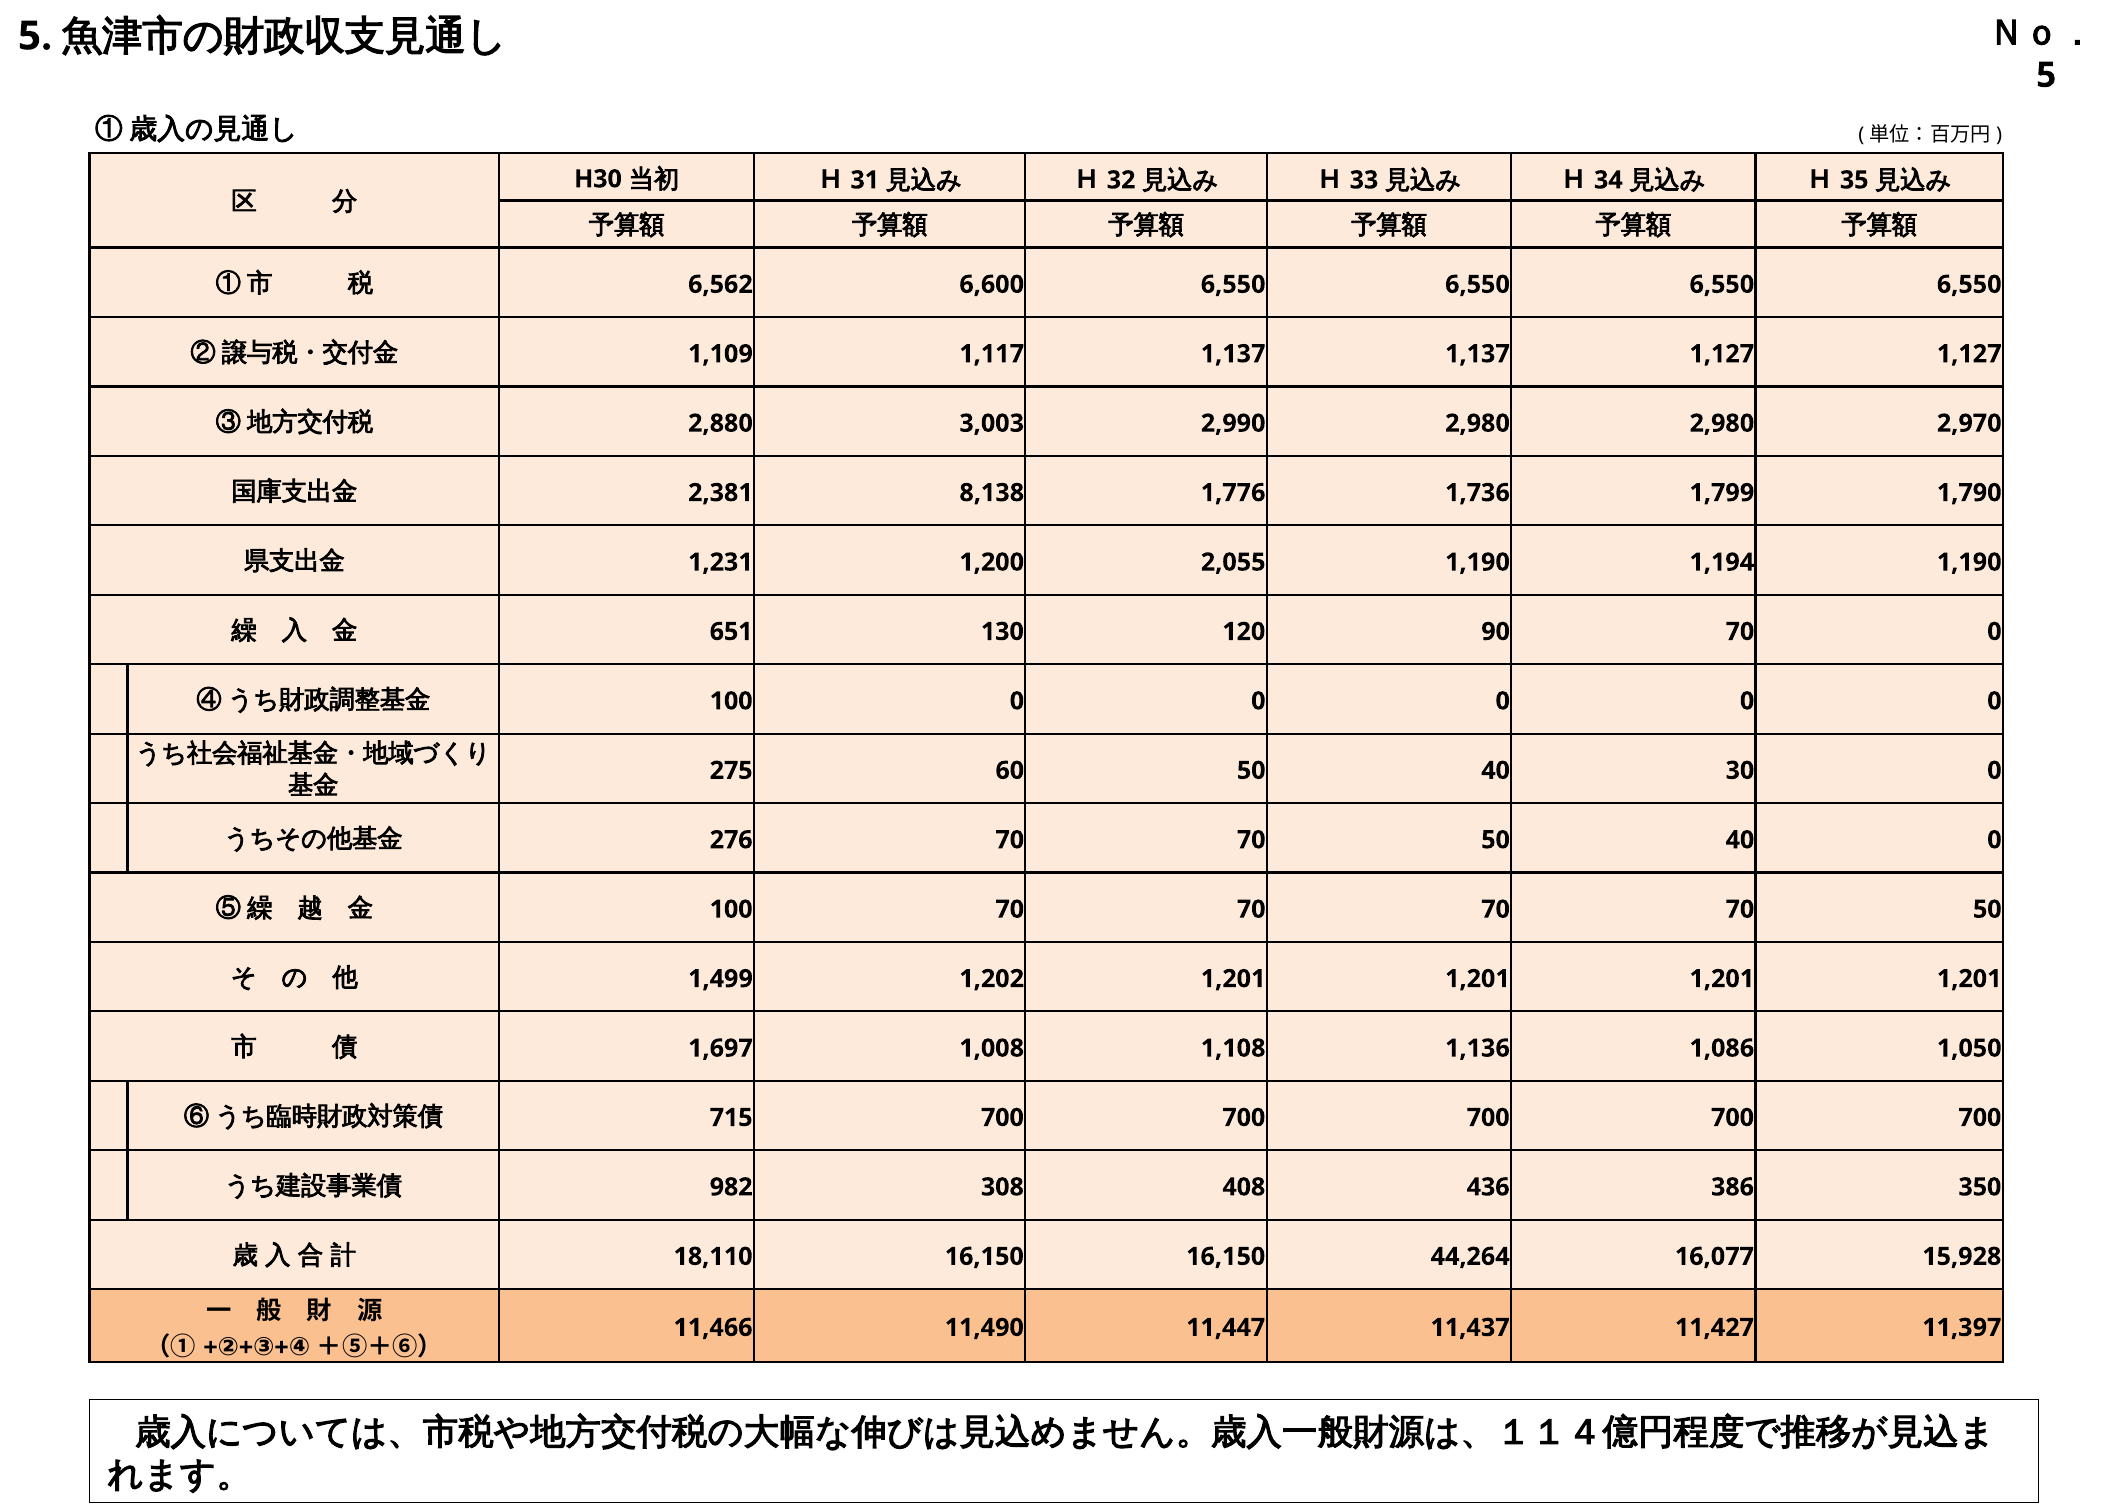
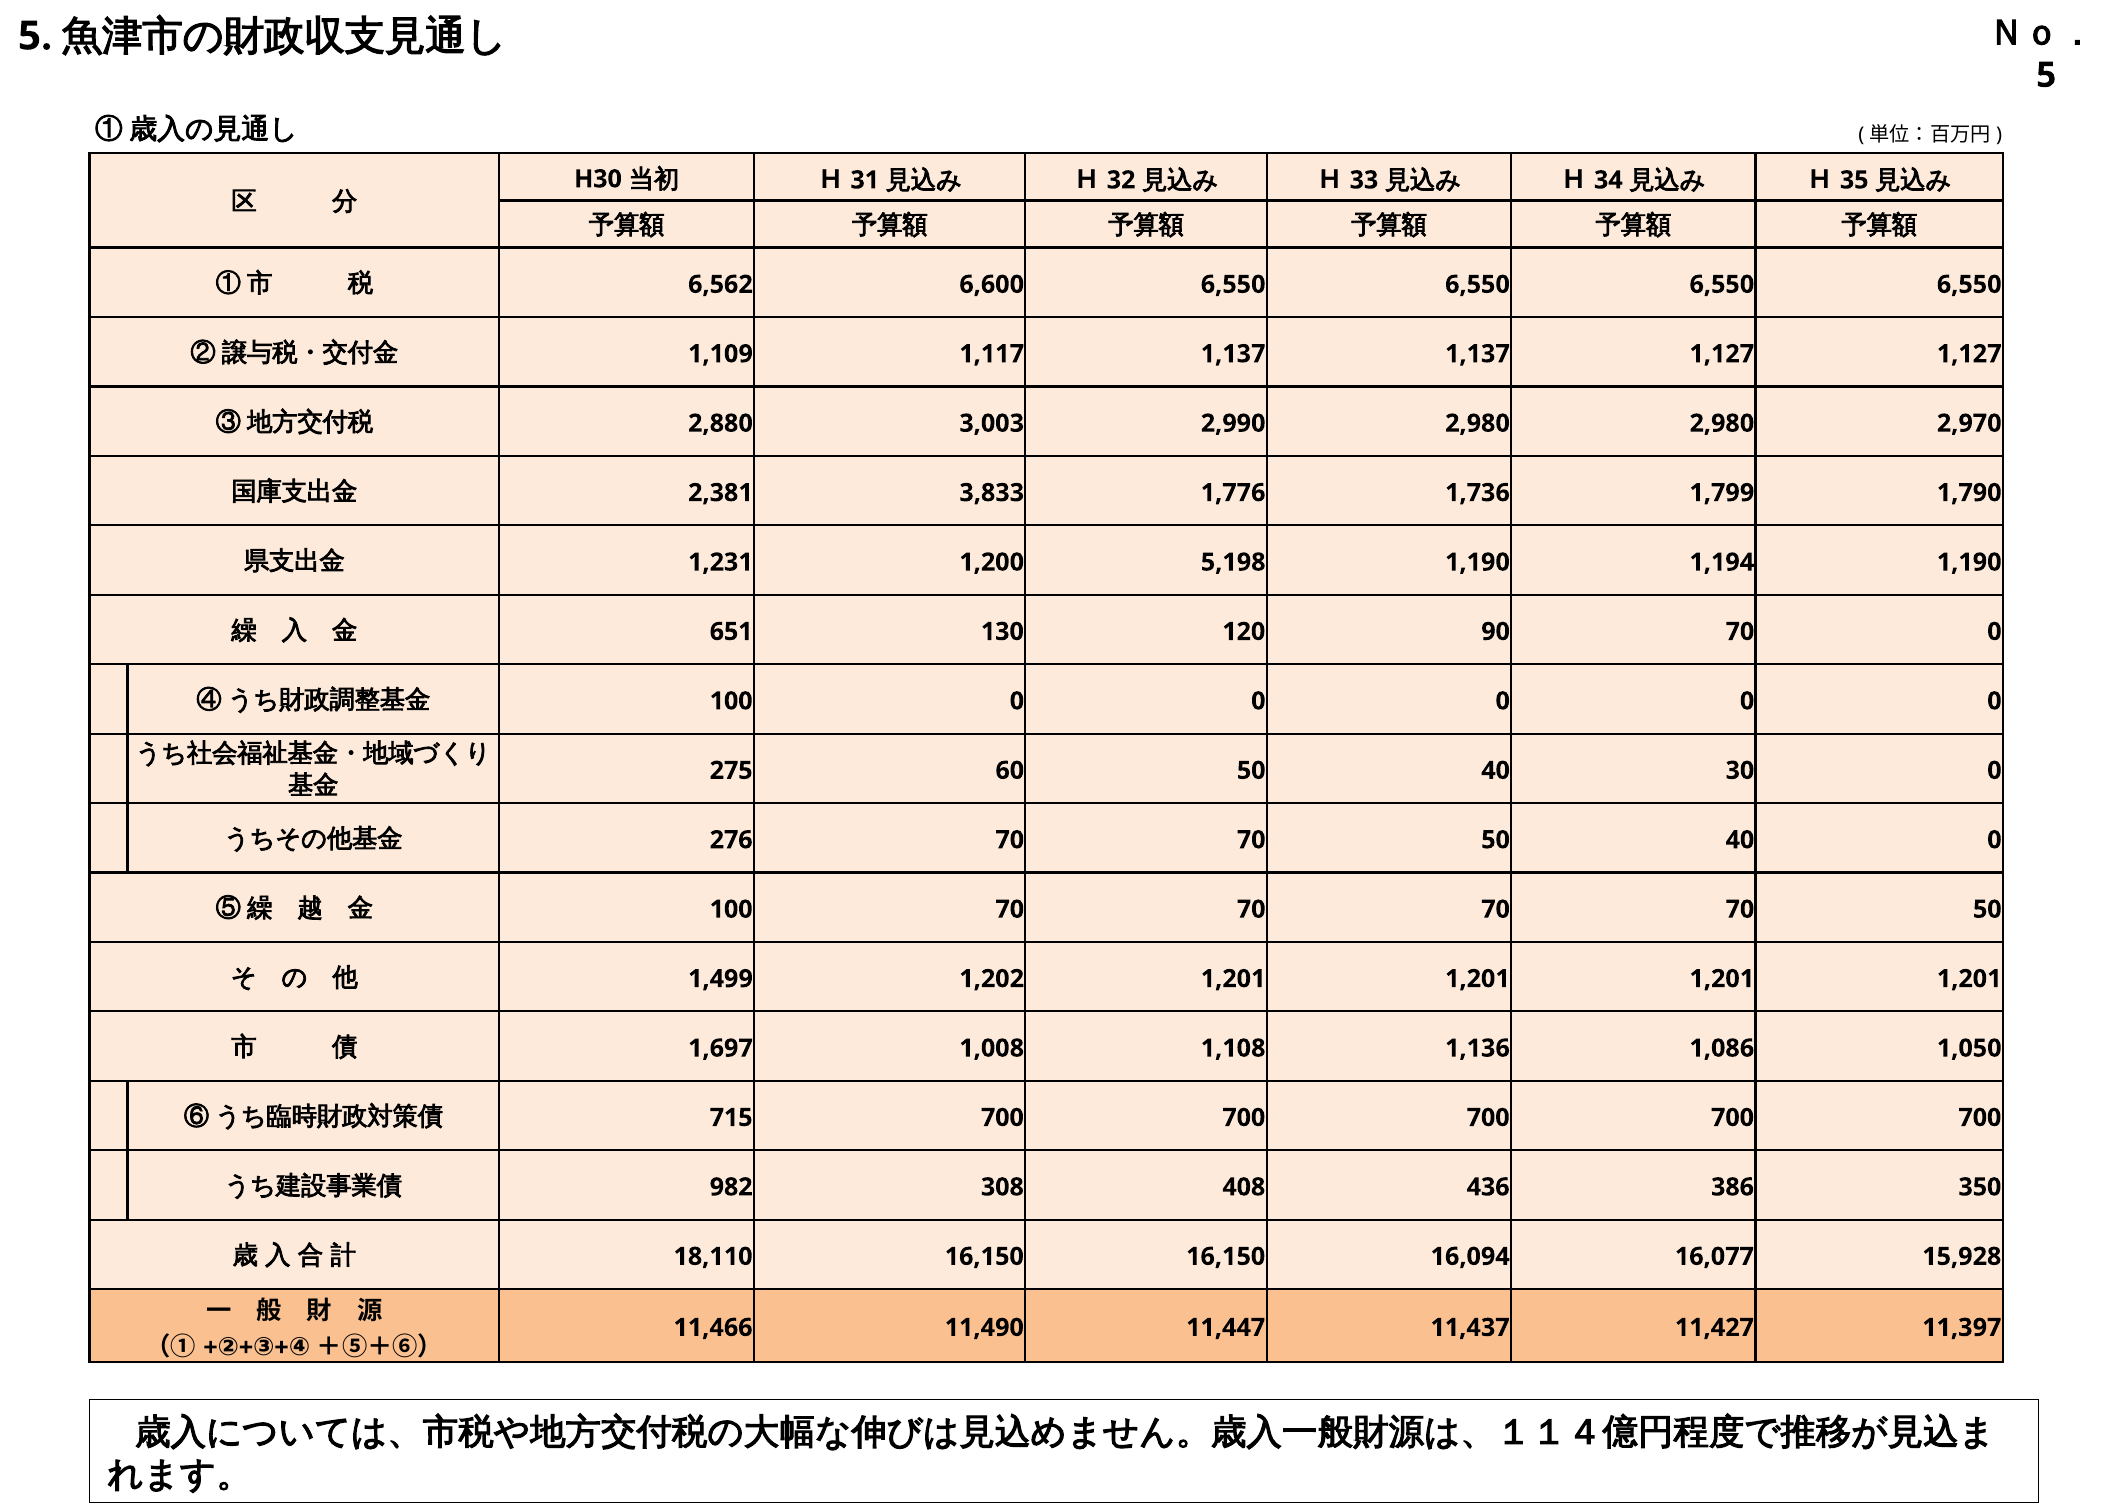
8,138: 8,138 -> 3,833
2,055: 2,055 -> 5,198
44,264: 44,264 -> 16,094
